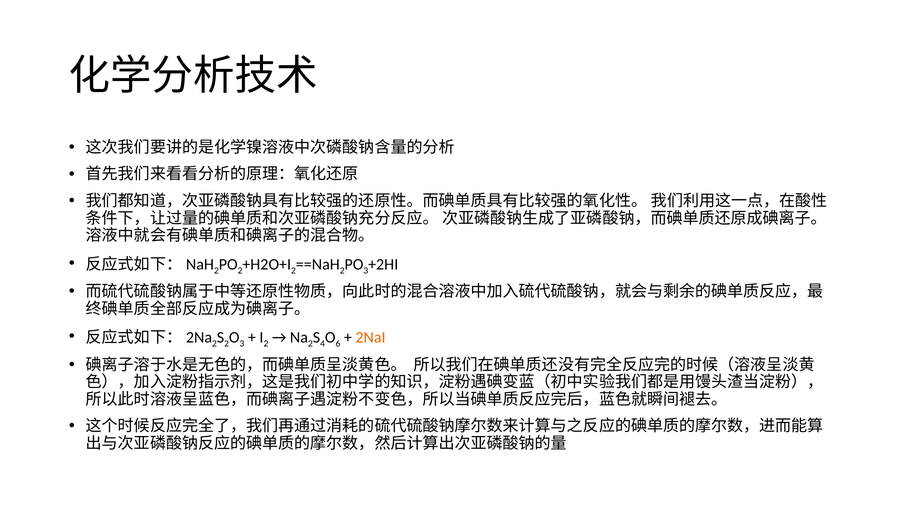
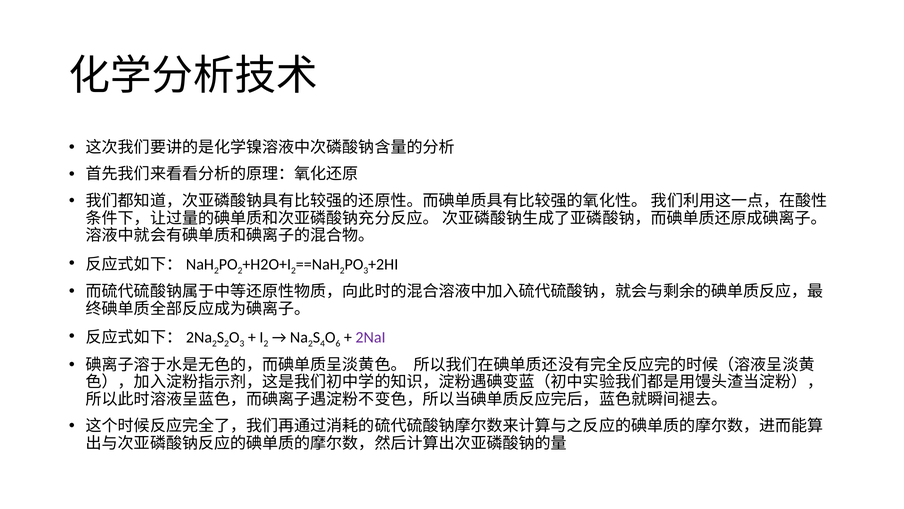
2NaI colour: orange -> purple
